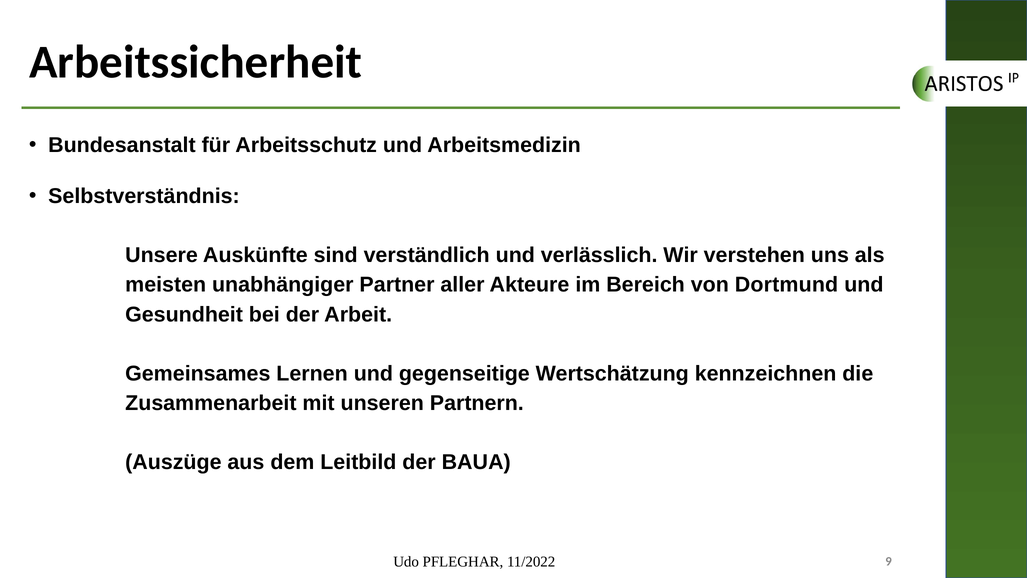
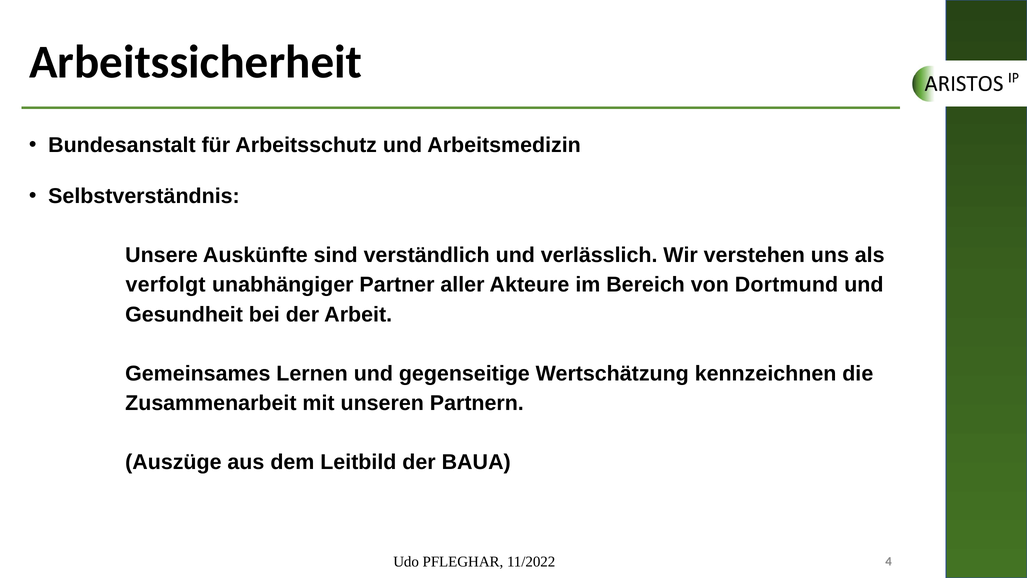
meisten: meisten -> verfolgt
9: 9 -> 4
